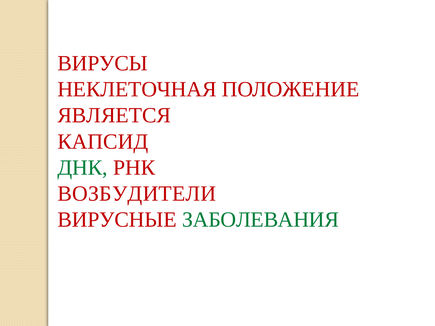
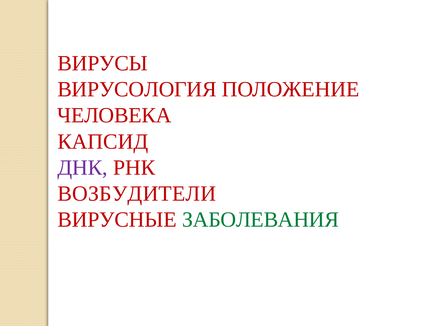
НЕКЛЕТОЧНАЯ: НЕКЛЕТОЧНАЯ -> ВИРУСОЛОГИЯ
ЯВЛЯЕТСЯ: ЯВЛЯЕТСЯ -> ЧЕЛОВЕКА
ДНК colour: green -> purple
